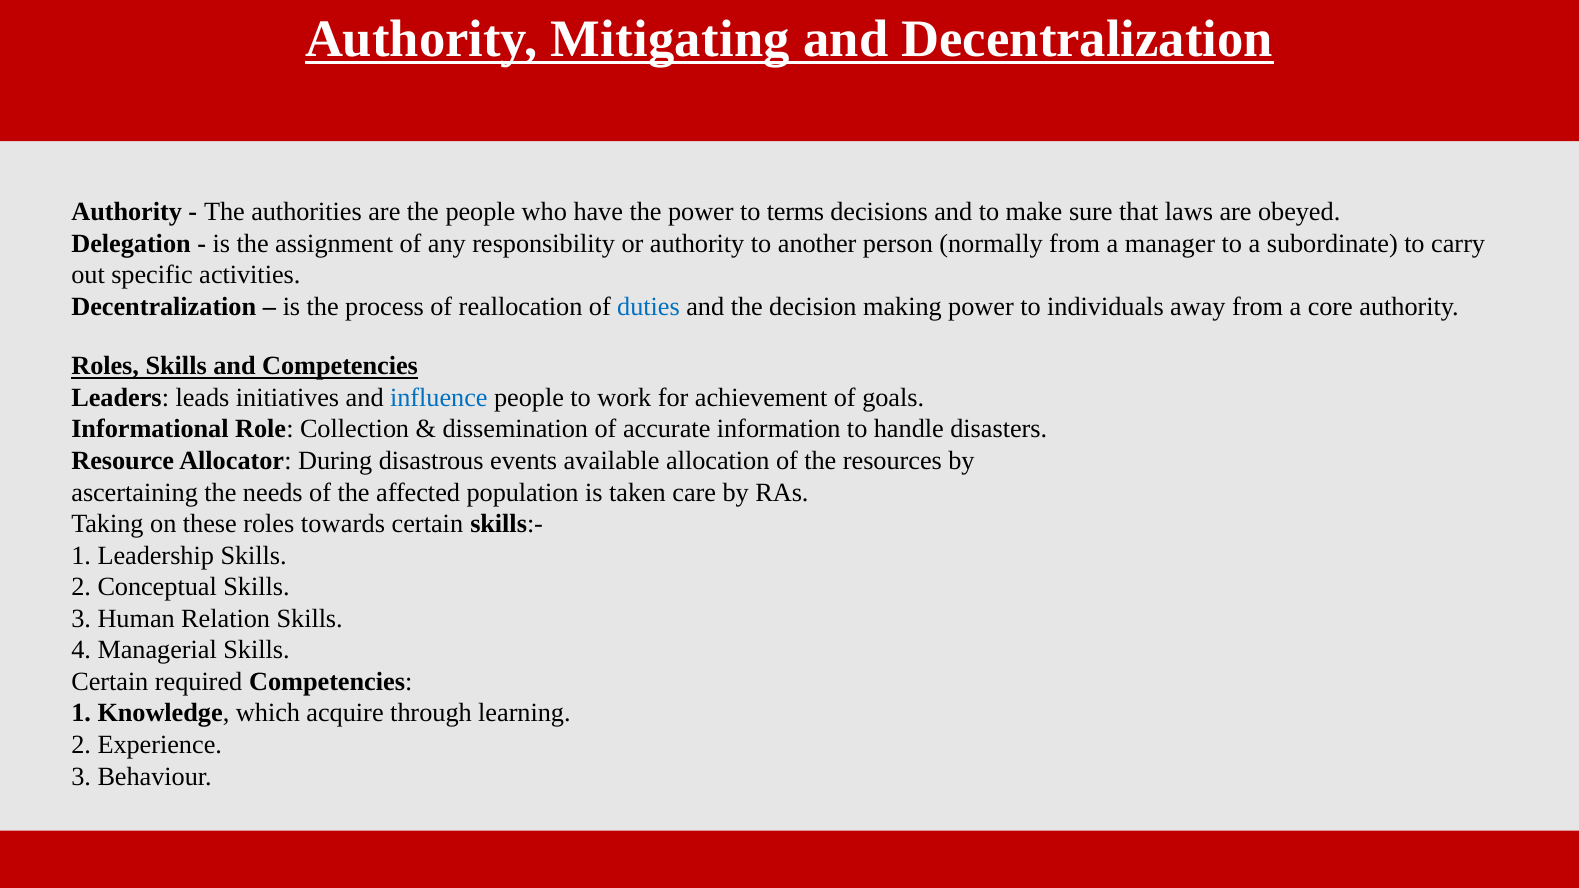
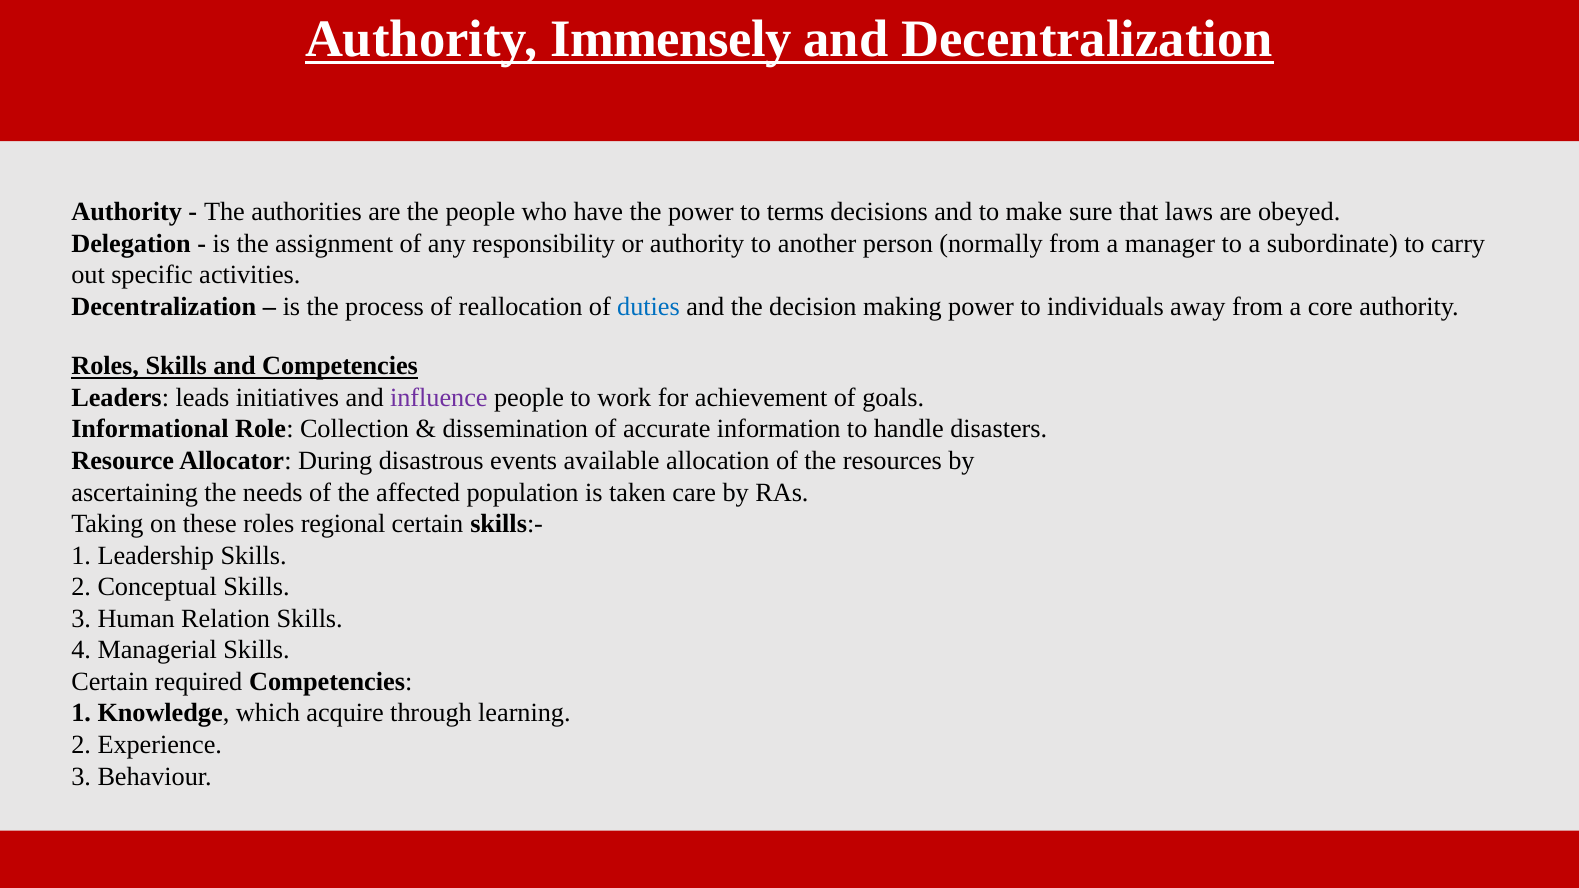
Mitigating: Mitigating -> Immensely
influence colour: blue -> purple
towards: towards -> regional
